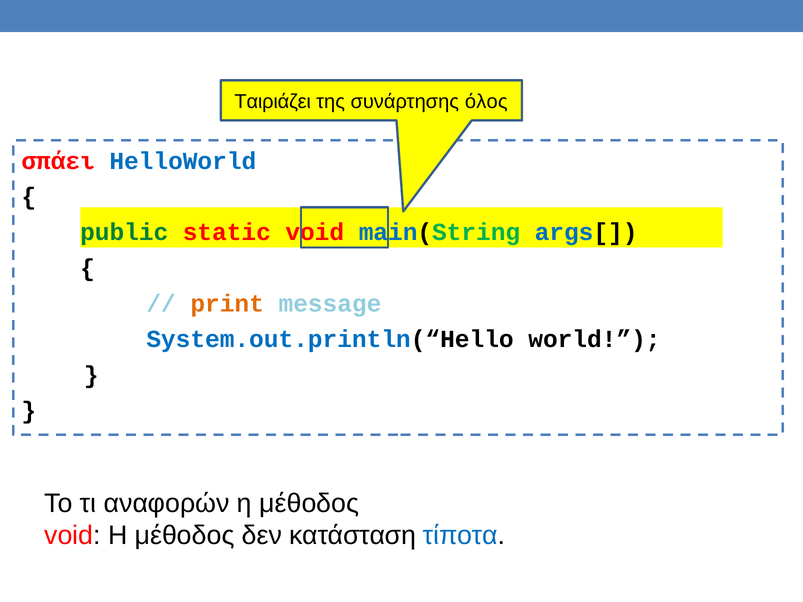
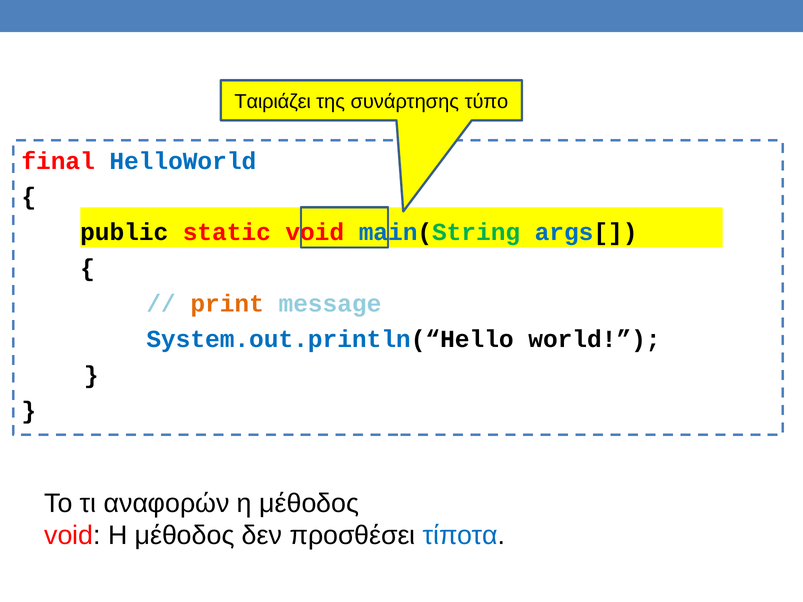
όλος: όλος -> τύπο
σπάει: σπάει -> final
public colour: green -> black
κατάσταση: κατάσταση -> προσθέσει
